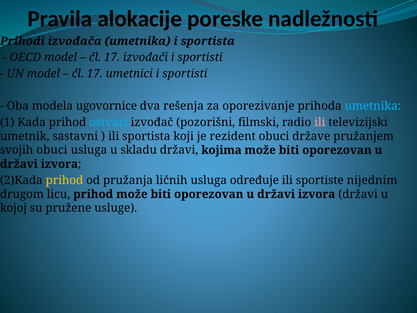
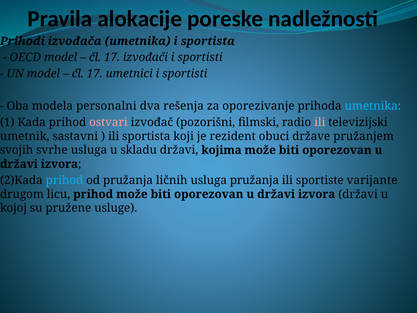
ugovornice: ugovornice -> personalni
ostvari colour: light blue -> pink
svojih obuci: obuci -> svrhe
prihod at (64, 180) colour: yellow -> light blue
usluga određuje: određuje -> pružanja
nijednim: nijednim -> varijante
